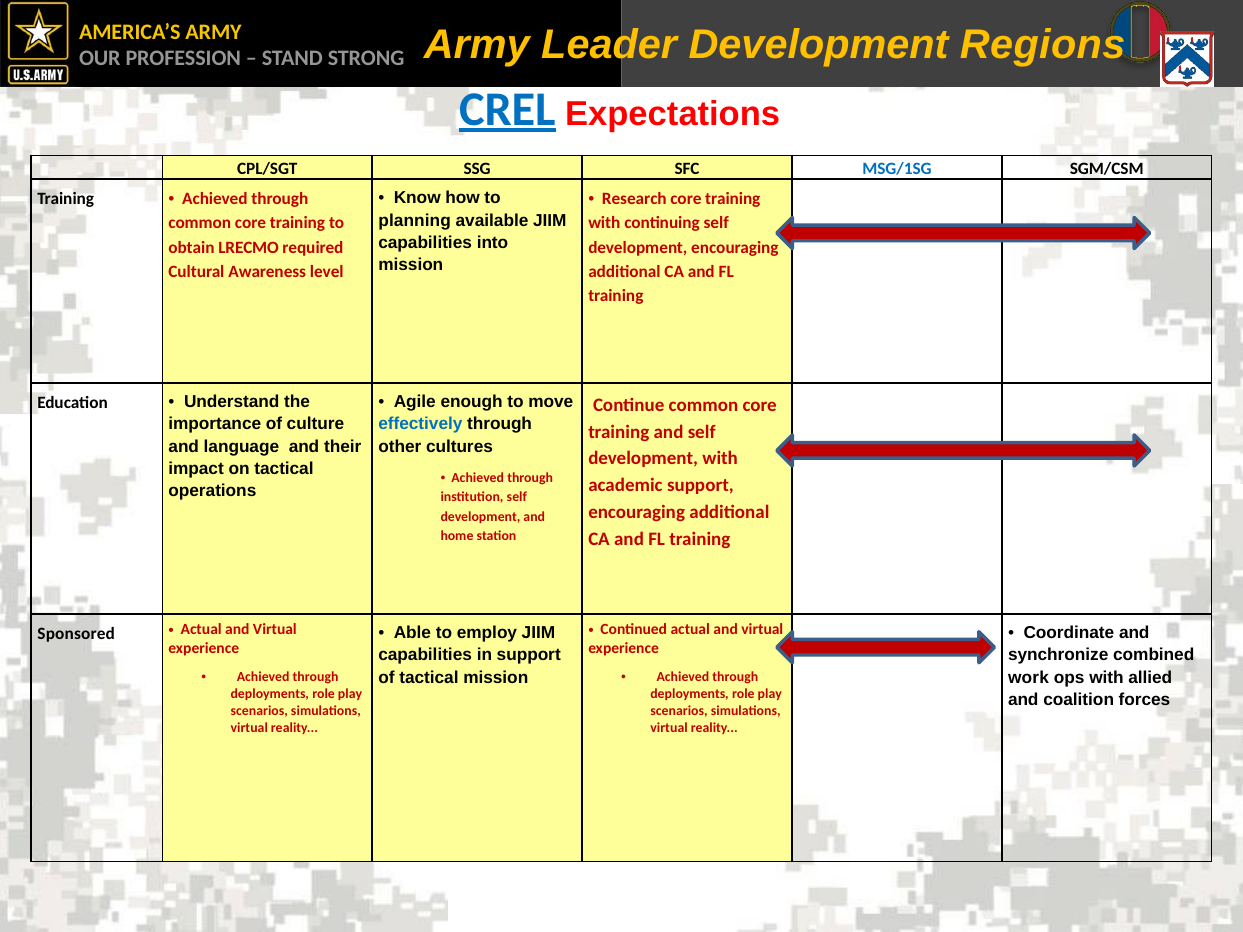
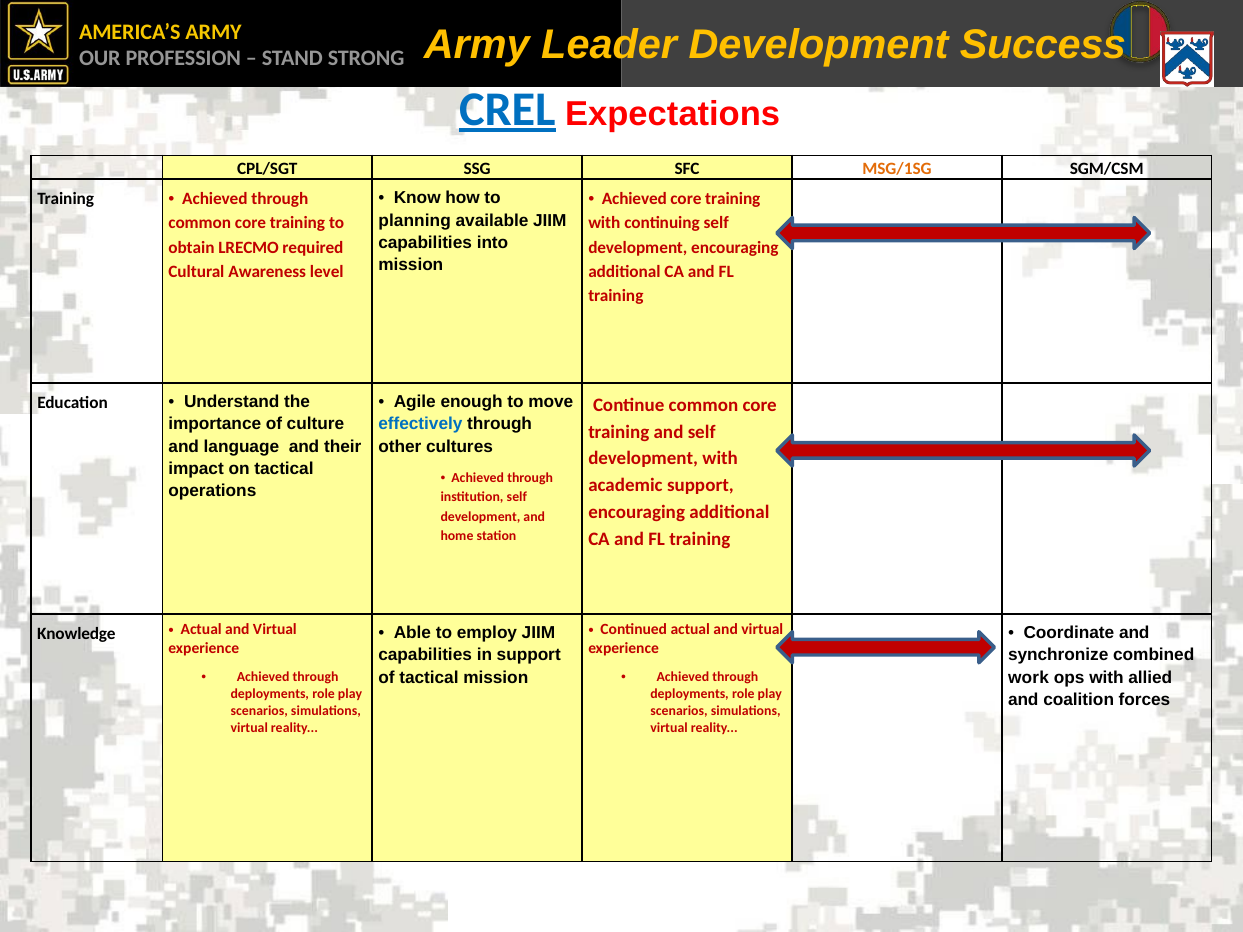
Regions: Regions -> Success
MSG/1SG colour: blue -> orange
Research at (634, 199): Research -> Achieved
Sponsored: Sponsored -> Knowledge
